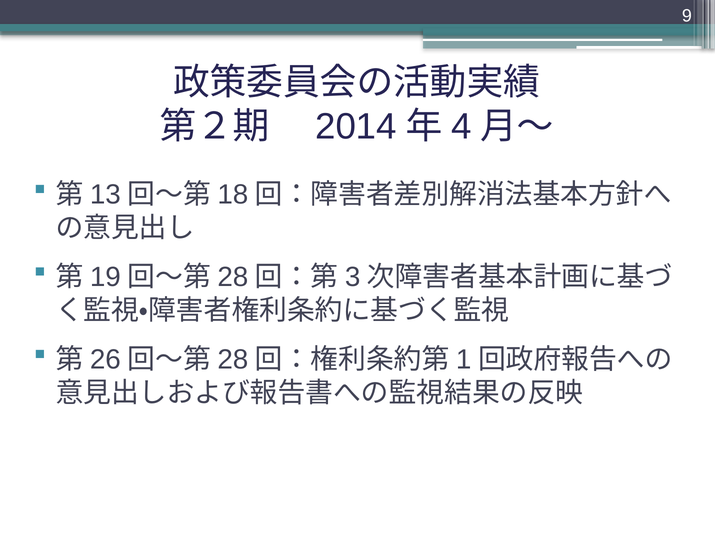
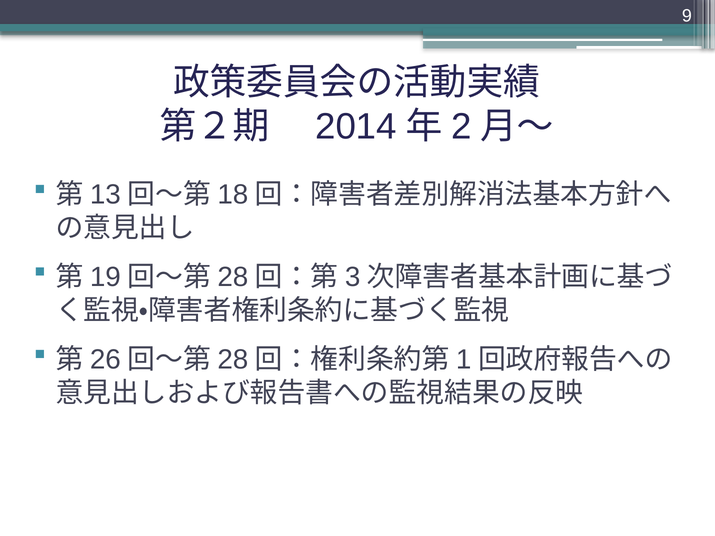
4: 4 -> 2
